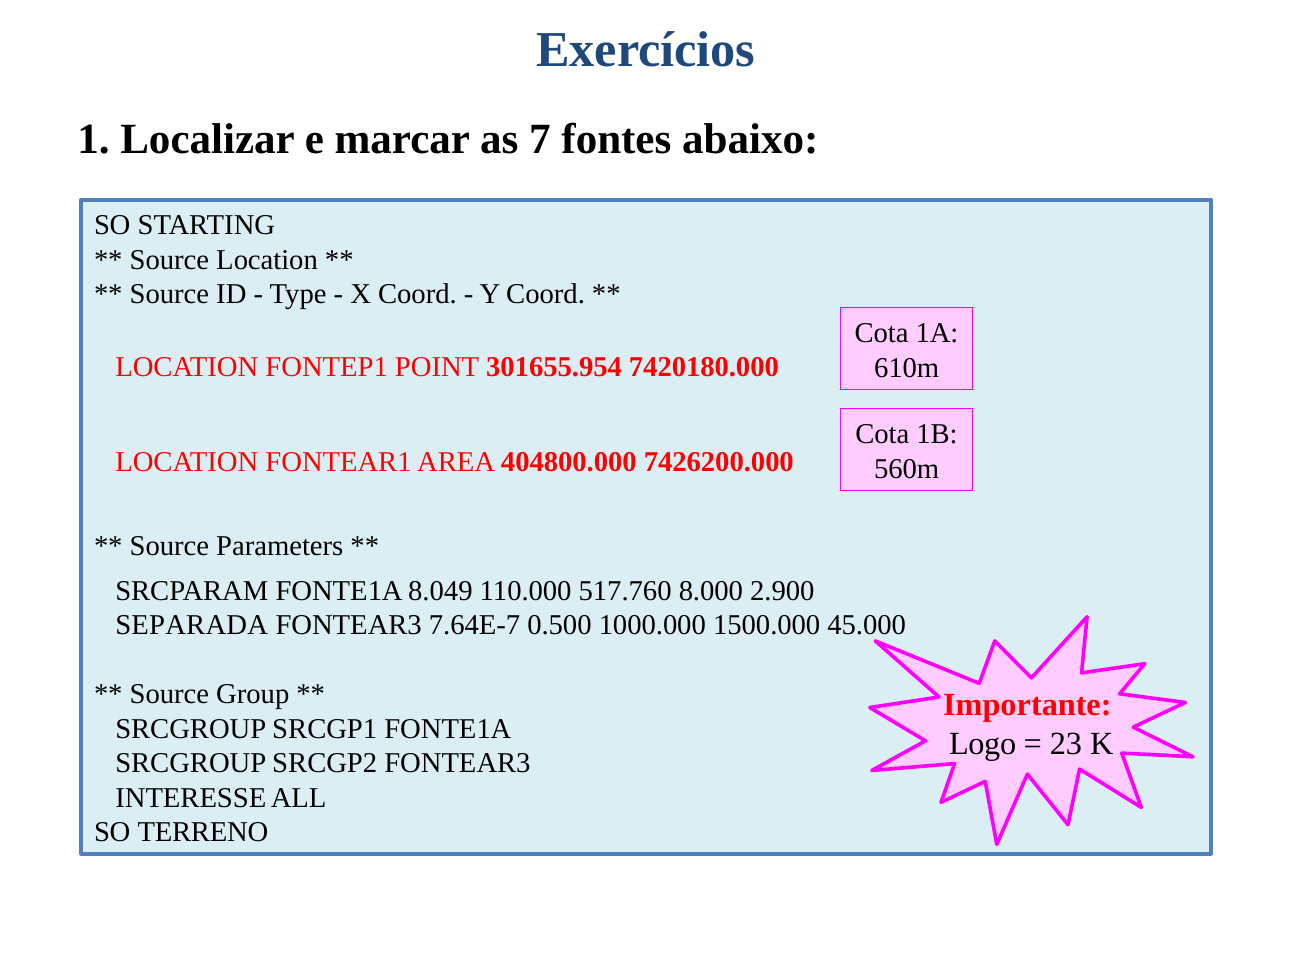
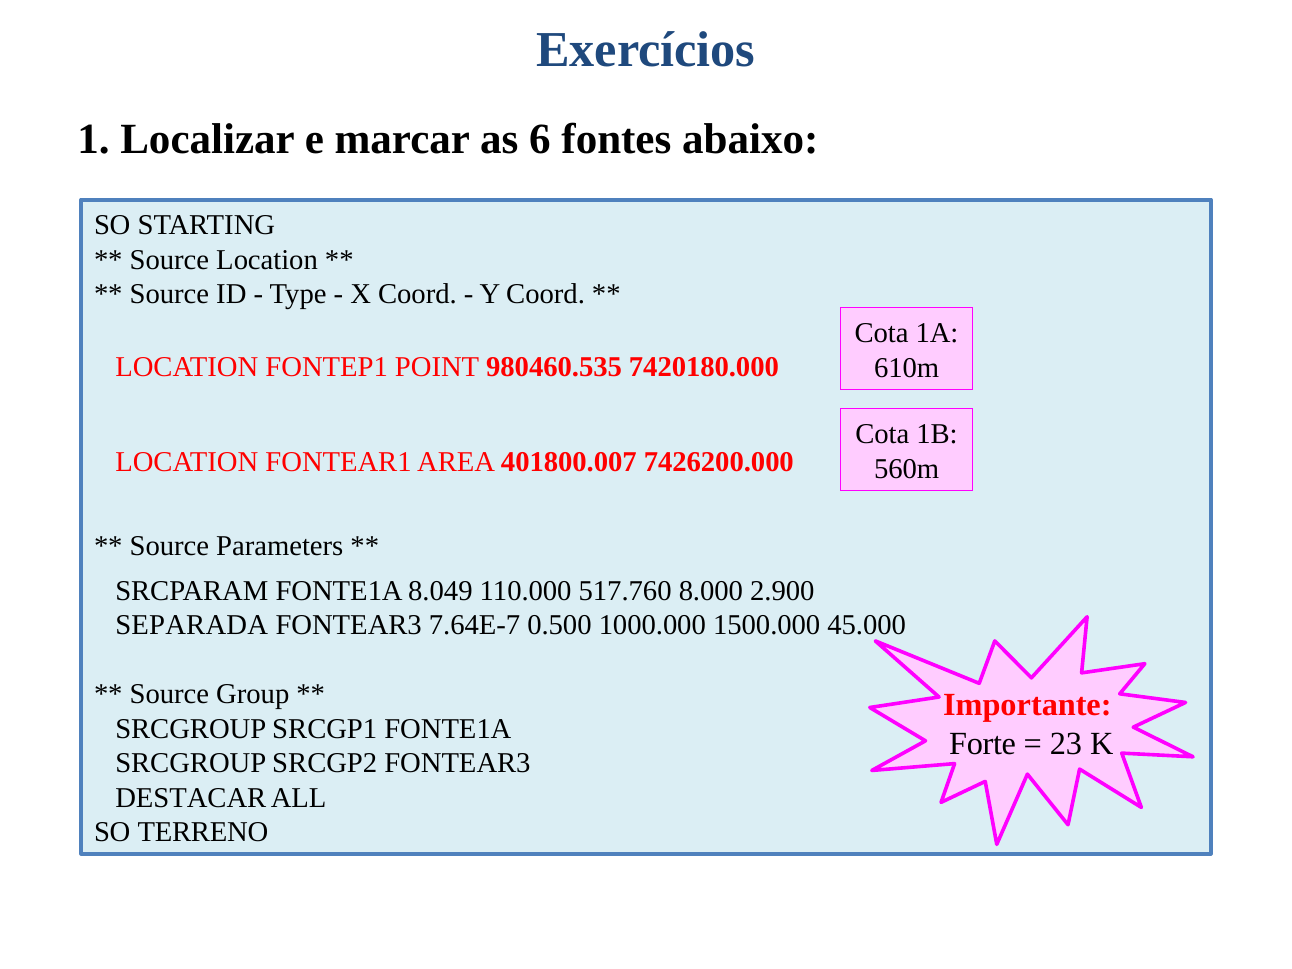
7: 7 -> 6
301655.954: 301655.954 -> 980460.535
404800.000: 404800.000 -> 401800.007
Logo: Logo -> Forte
INTERESSE: INTERESSE -> DESTACAR
